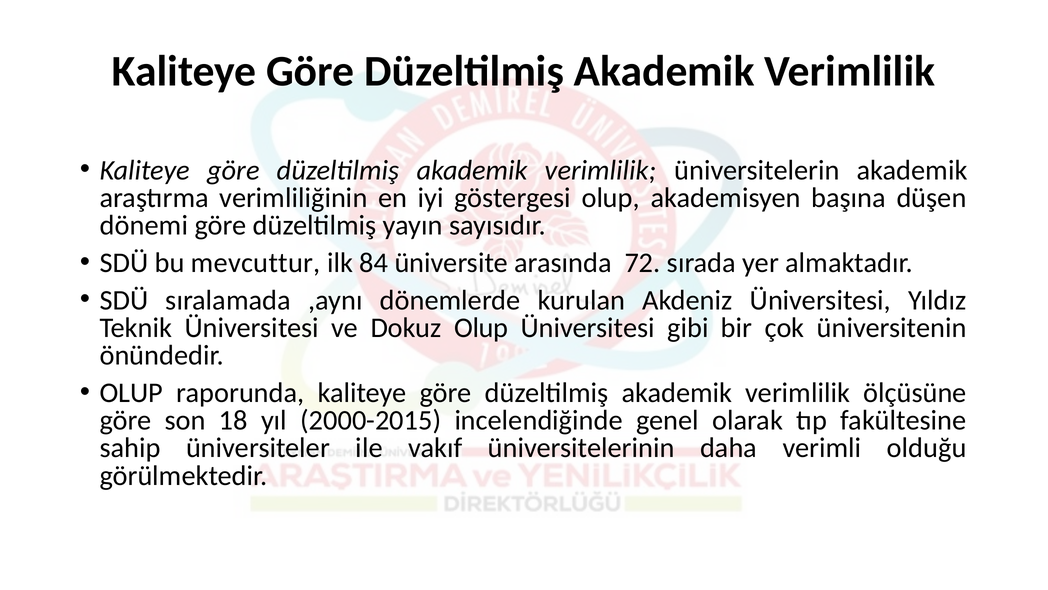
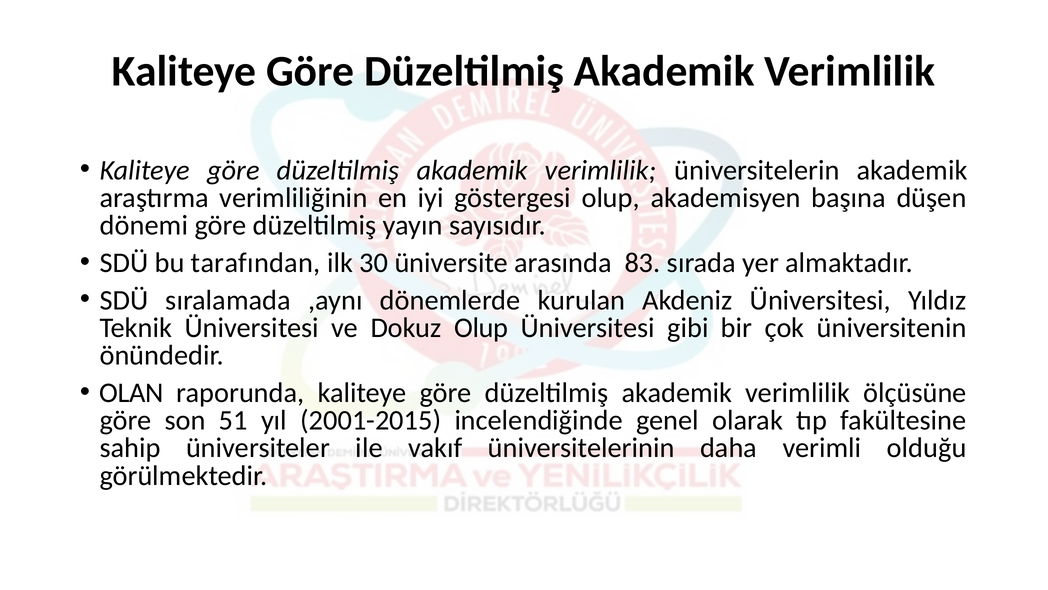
mevcuttur: mevcuttur -> tarafından
84: 84 -> 30
72: 72 -> 83
OLUP at (131, 393): OLUP -> OLAN
18: 18 -> 51
2000-2015: 2000-2015 -> 2001-2015
